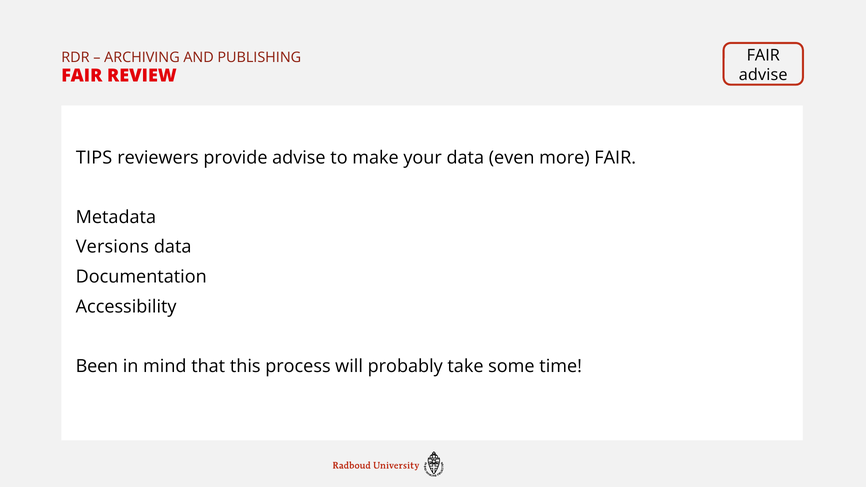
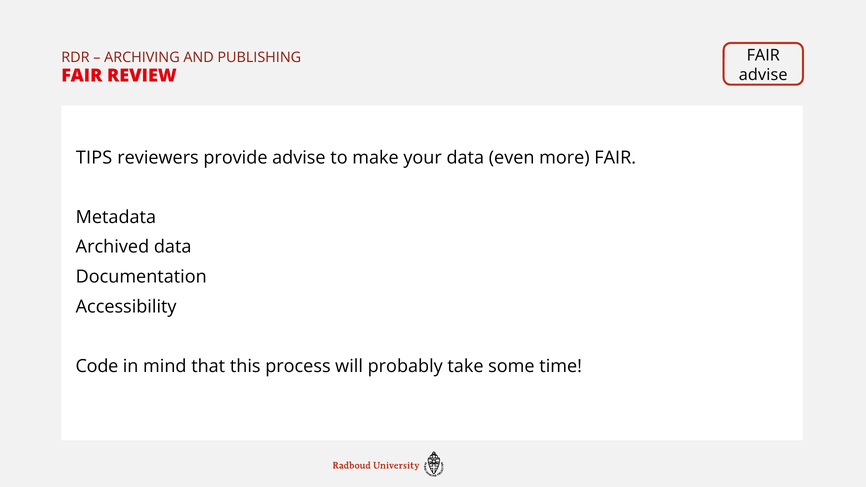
Versions: Versions -> Archived
Been: Been -> Code
